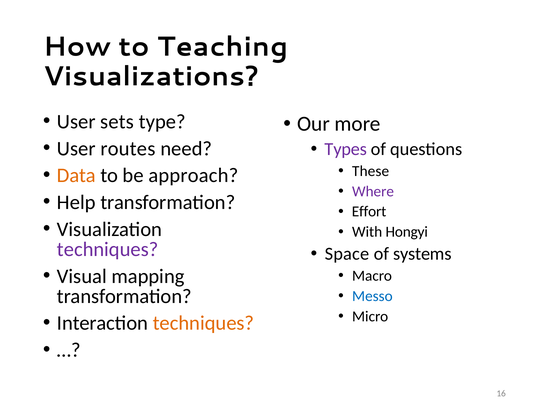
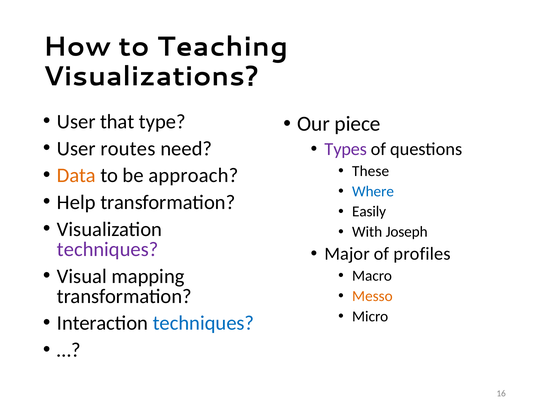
sets: sets -> that
more: more -> piece
Where colour: purple -> blue
Effort: Effort -> Easily
Hongyi: Hongyi -> Joseph
Space: Space -> Major
systems: systems -> profiles
Messo colour: blue -> orange
techniques at (203, 323) colour: orange -> blue
